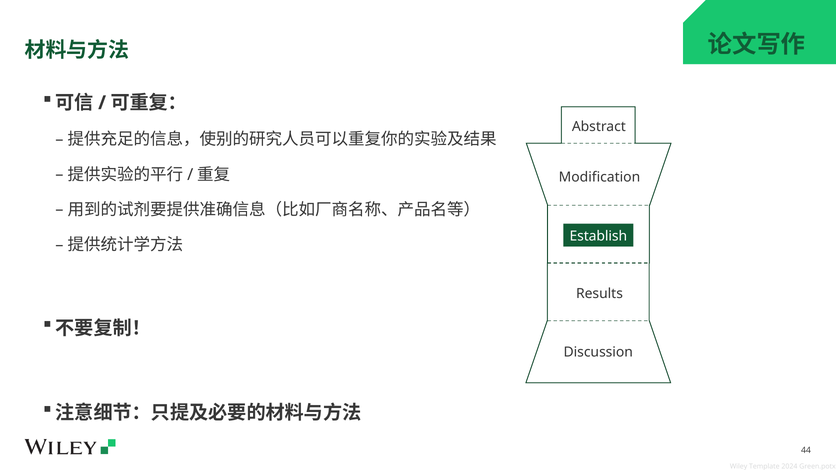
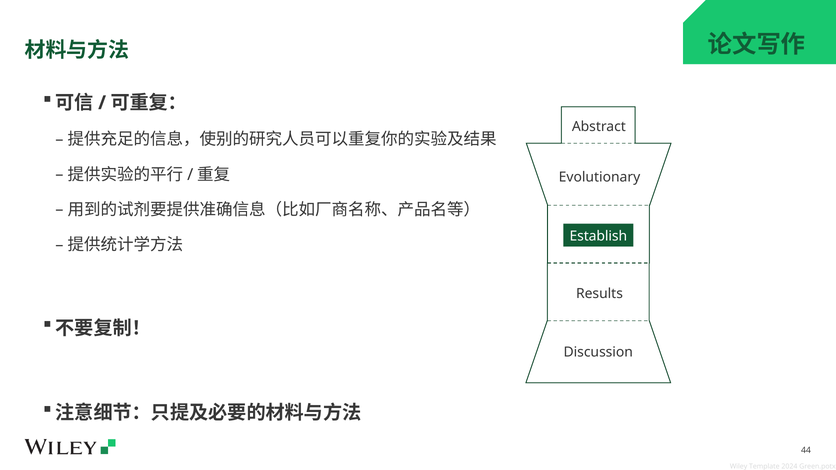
Modification: Modification -> Evolutionary
